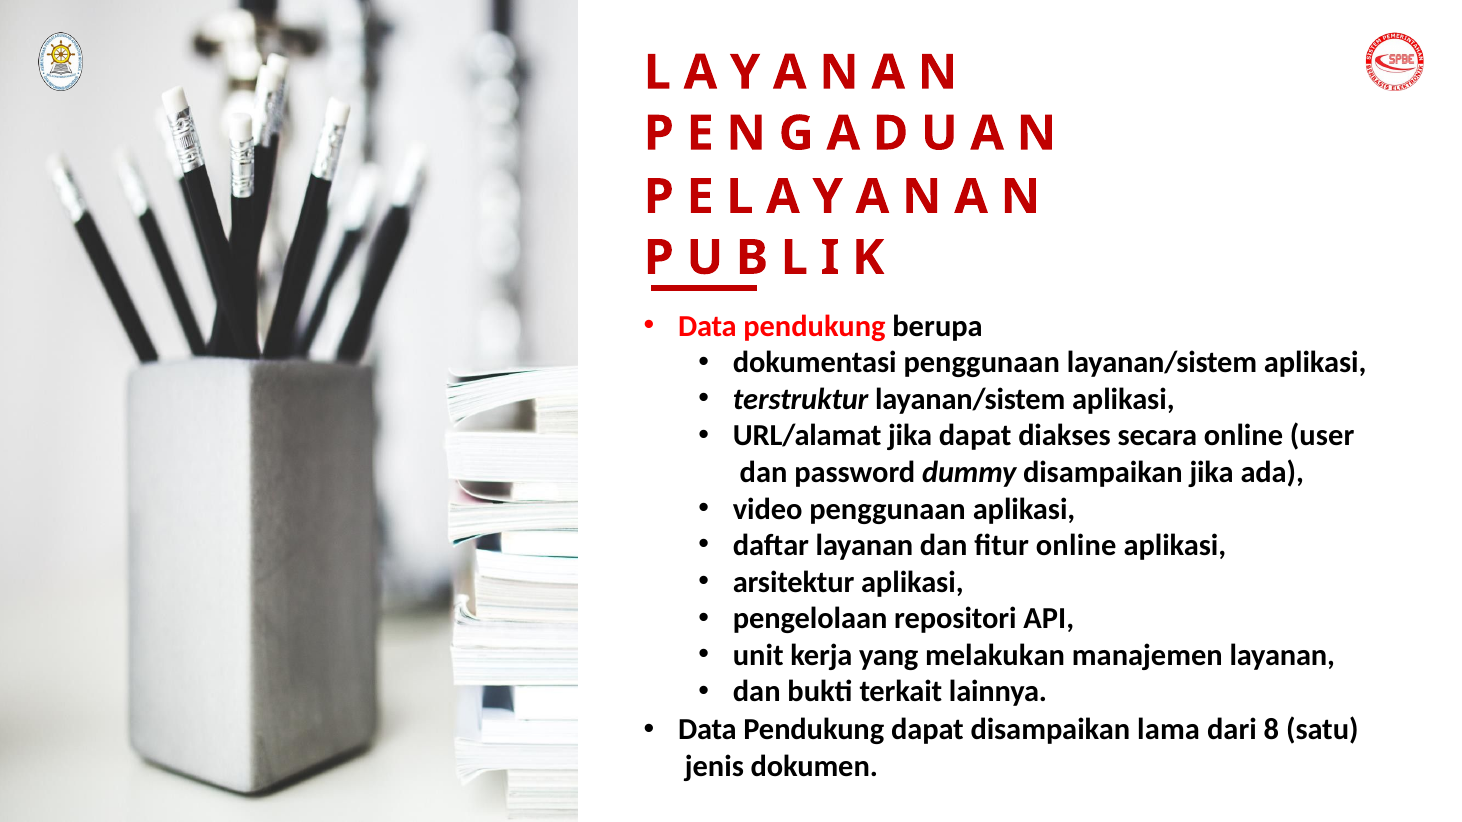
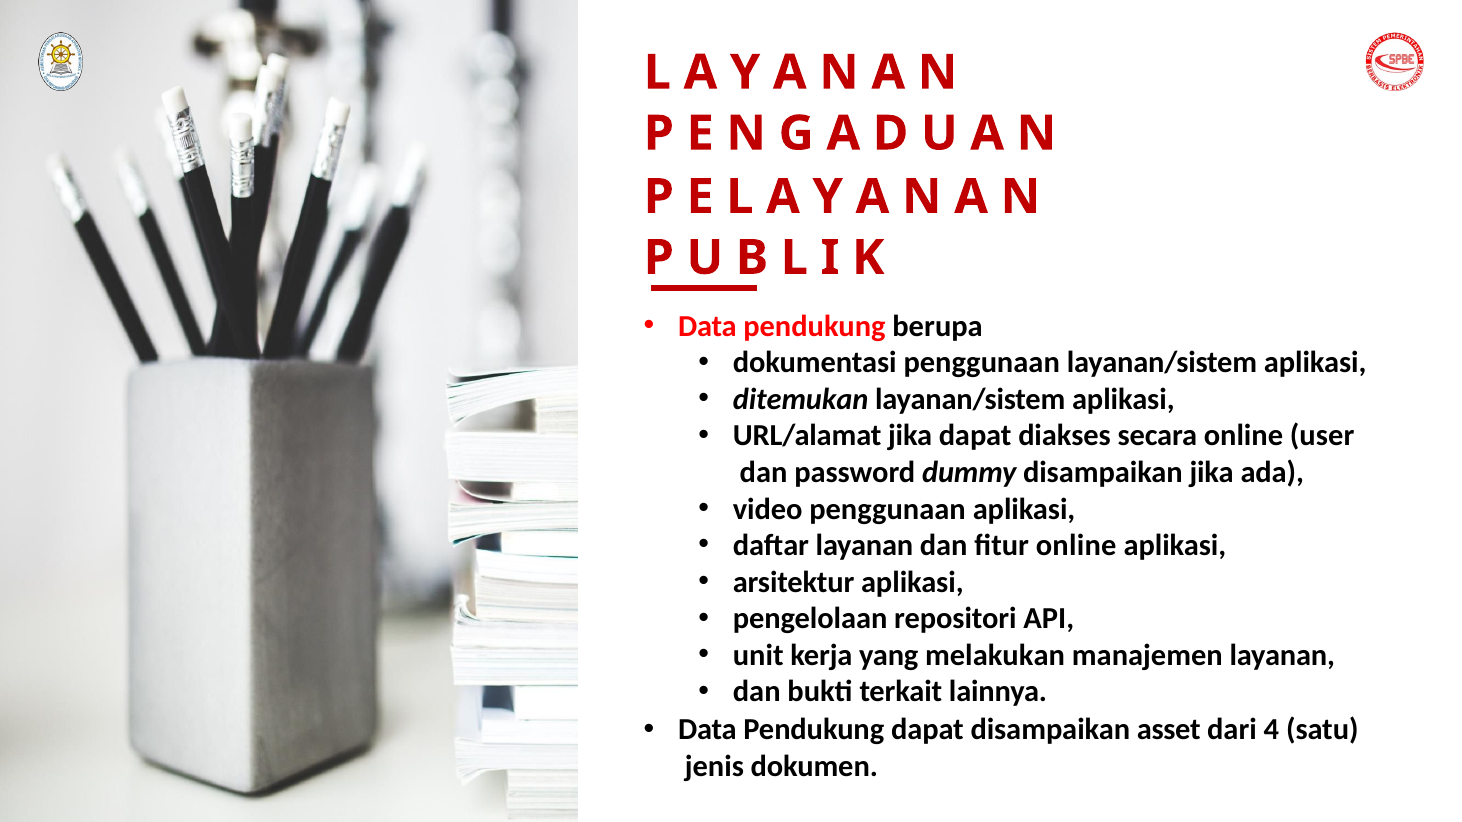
terstruktur: terstruktur -> ditemukan
lama: lama -> asset
8: 8 -> 4
